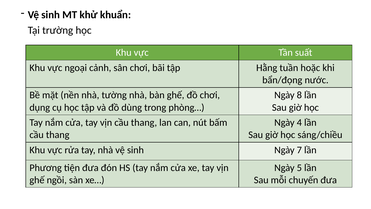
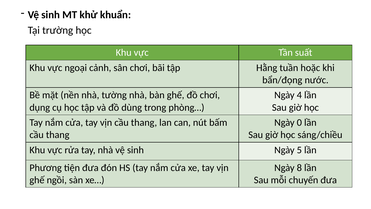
8: 8 -> 4
4: 4 -> 0
7: 7 -> 5
5: 5 -> 8
